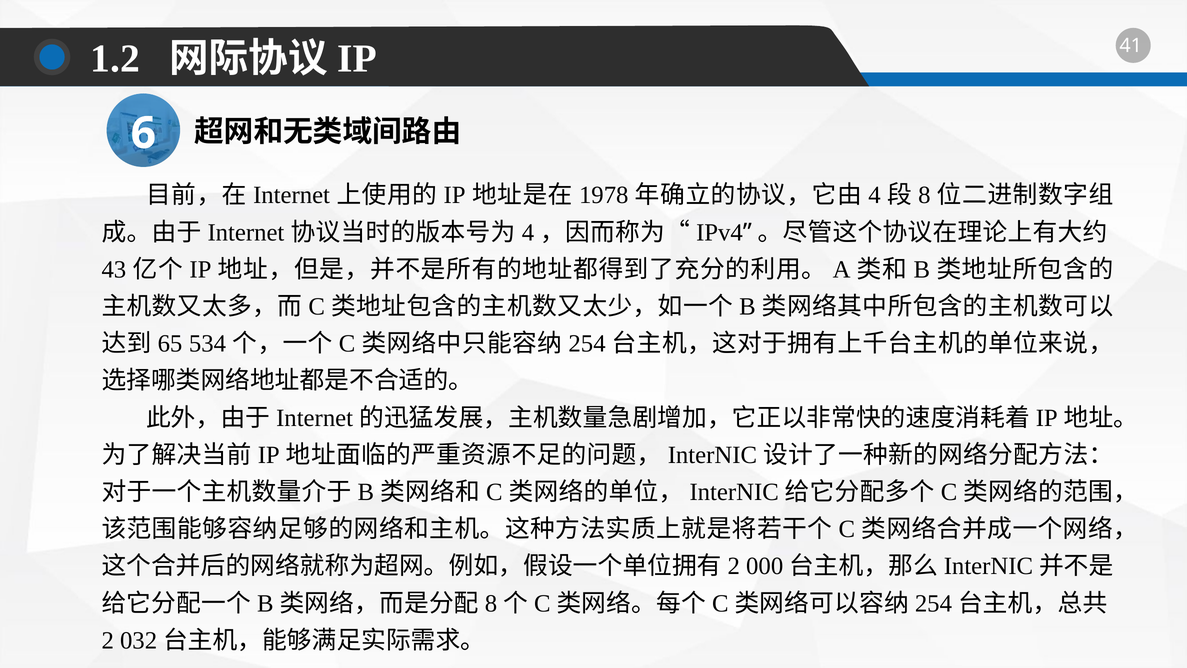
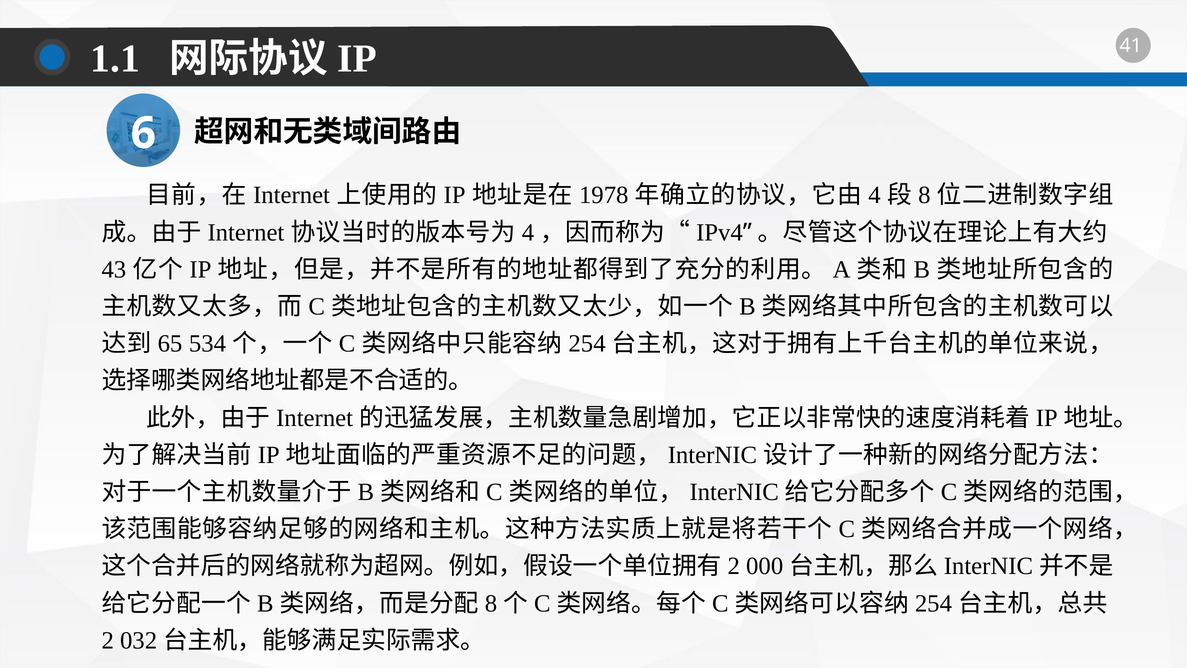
1.2: 1.2 -> 1.1
